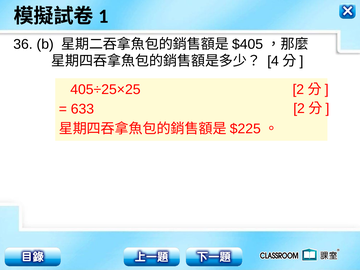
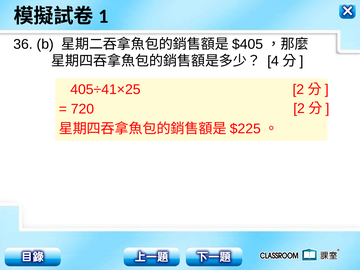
405÷25×25: 405÷25×25 -> 405÷41×25
633: 633 -> 720
